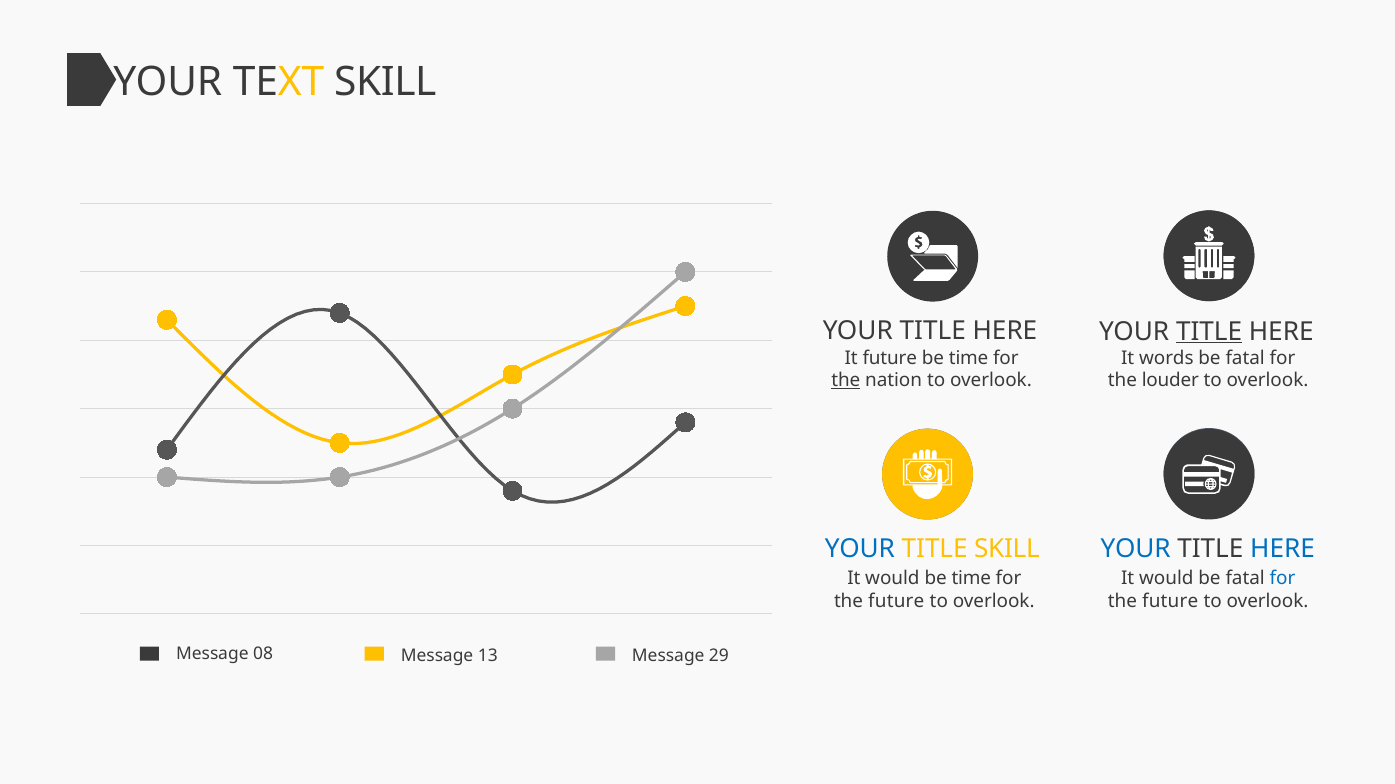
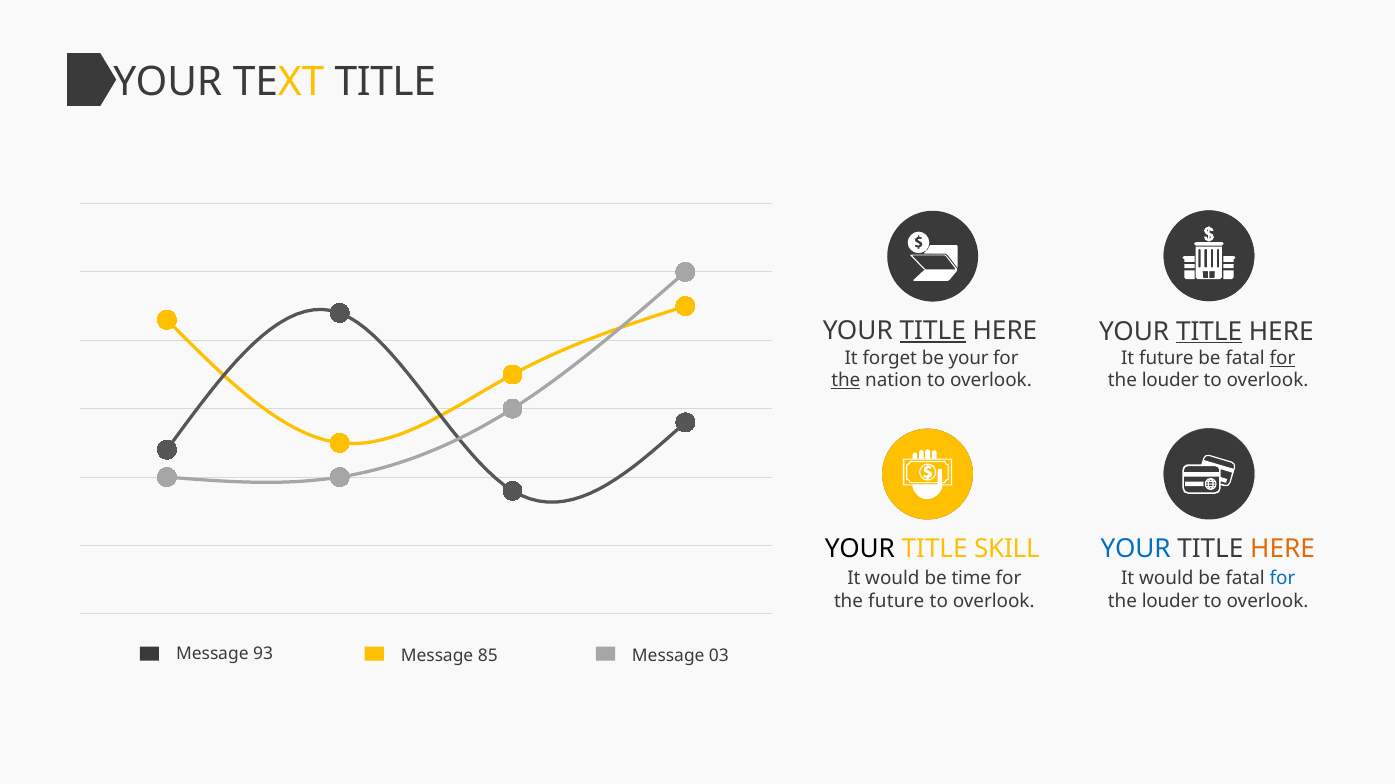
TEXT SKILL: SKILL -> TITLE
TITLE at (933, 331) underline: none -> present
It future: future -> forget
time at (969, 358): time -> your
It words: words -> future
for at (1283, 358) underline: none -> present
YOUR at (860, 549) colour: blue -> black
HERE at (1283, 549) colour: blue -> orange
future at (1170, 602): future -> louder
08: 08 -> 93
13: 13 -> 85
29: 29 -> 03
